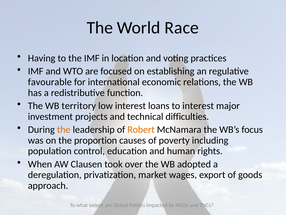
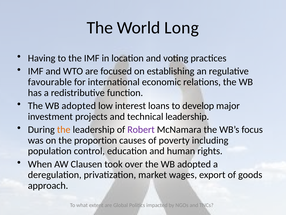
Race: Race -> Long
territory at (79, 106): territory -> adopted
to interest: interest -> develop
technical difficulties: difficulties -> leadership
Robert colour: orange -> purple
